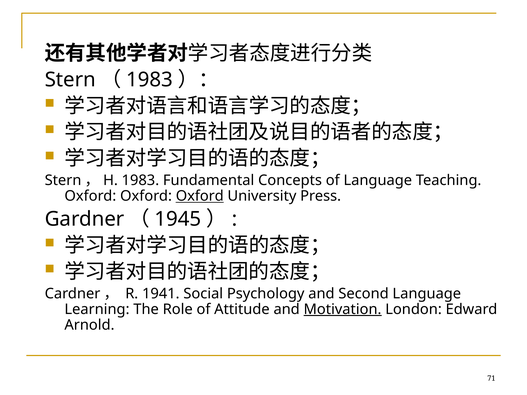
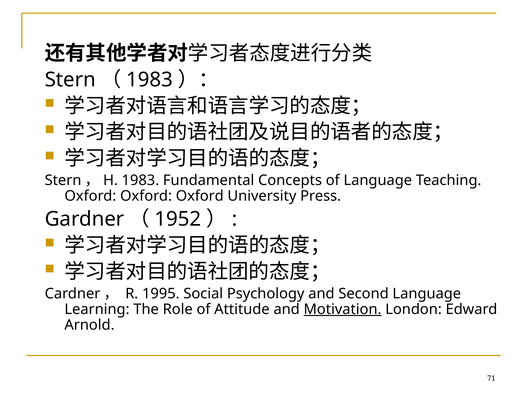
Oxford at (200, 196) underline: present -> none
1945: 1945 -> 1952
1941: 1941 -> 1995
